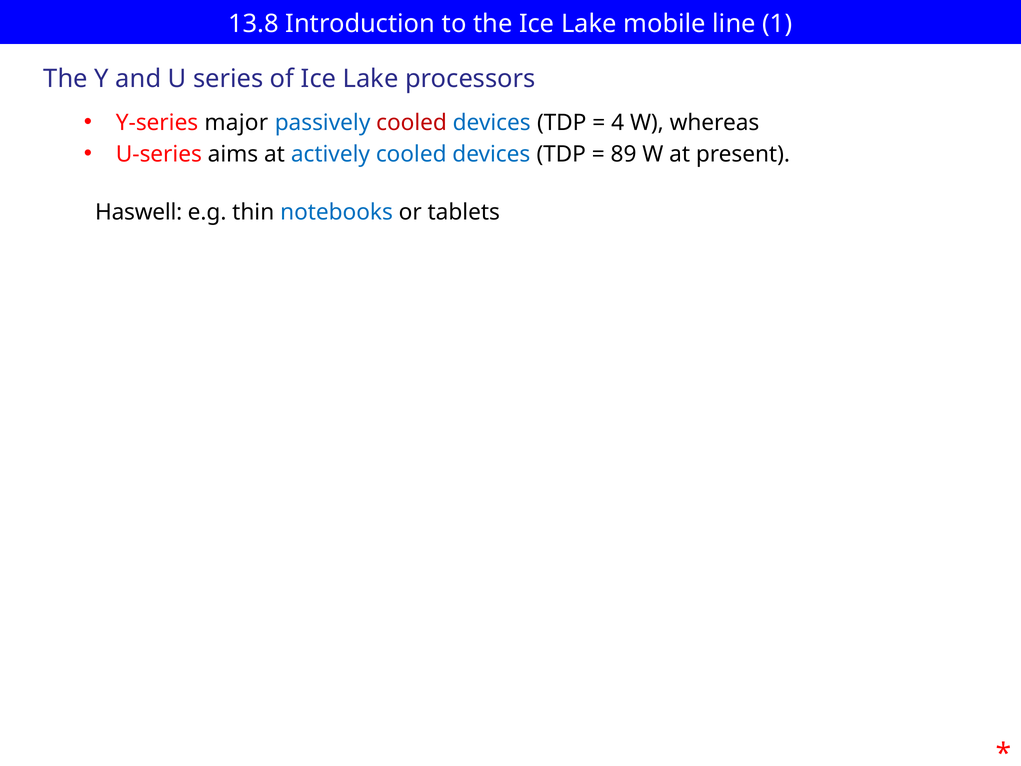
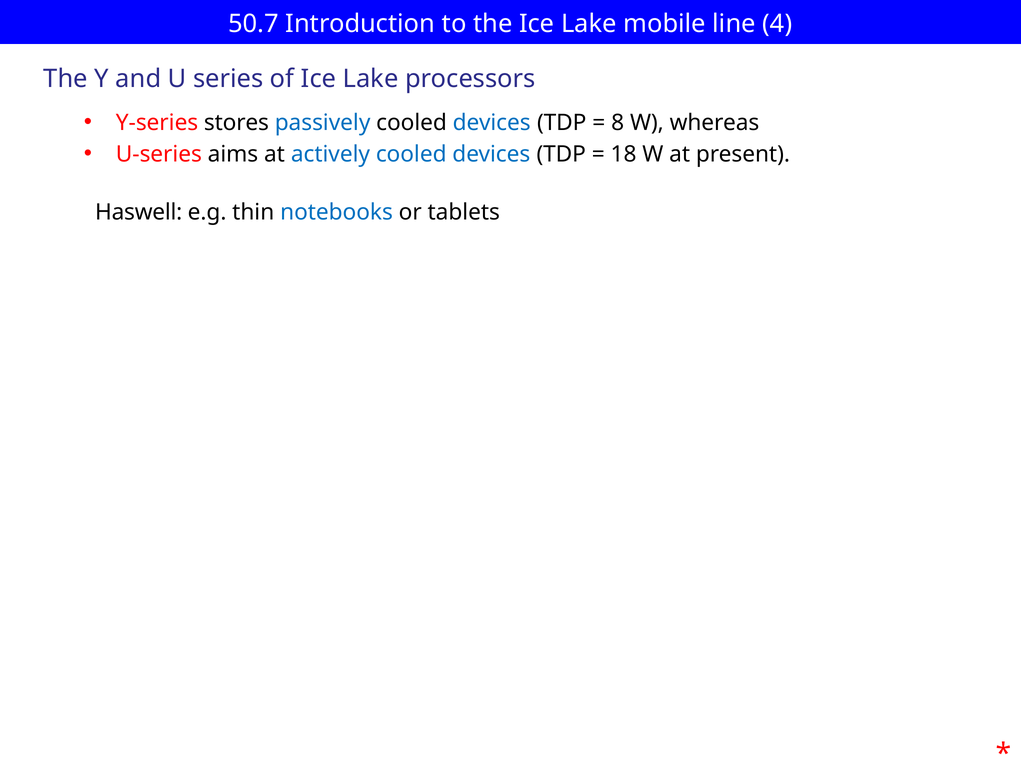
13.8: 13.8 -> 50.7
1: 1 -> 4
major: major -> stores
cooled at (412, 123) colour: red -> black
4: 4 -> 8
89: 89 -> 18
